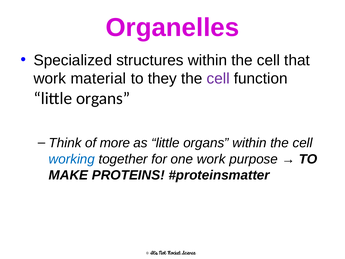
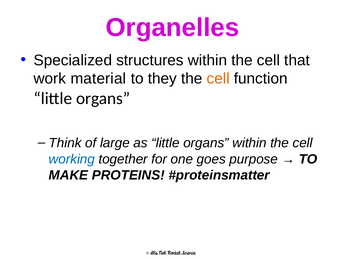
cell at (218, 79) colour: purple -> orange
more: more -> large
one work: work -> goes
